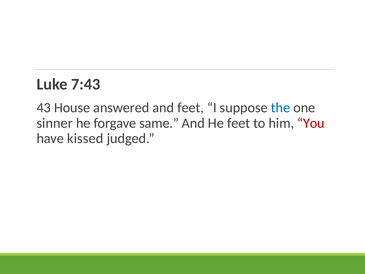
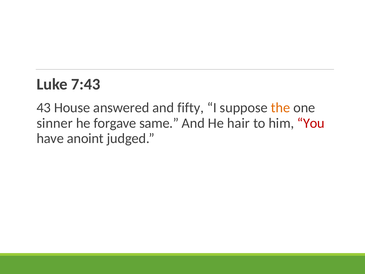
and feet: feet -> fifty
the colour: blue -> orange
He feet: feet -> hair
kissed: kissed -> anoint
